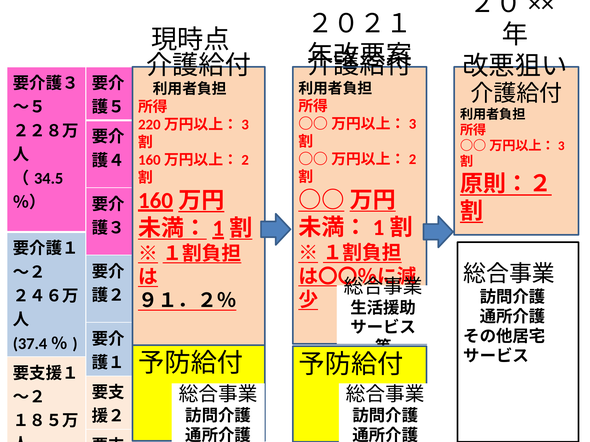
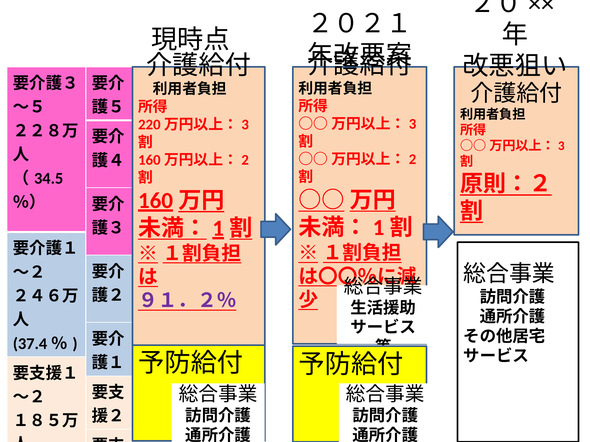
９１．２％ colour: black -> purple
